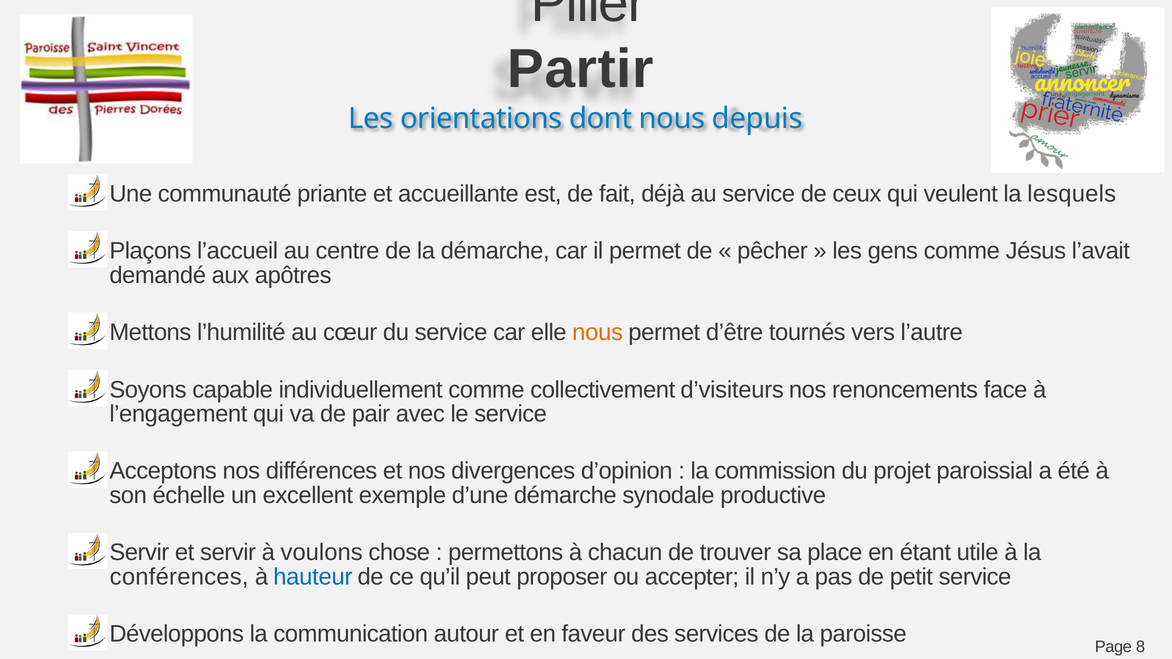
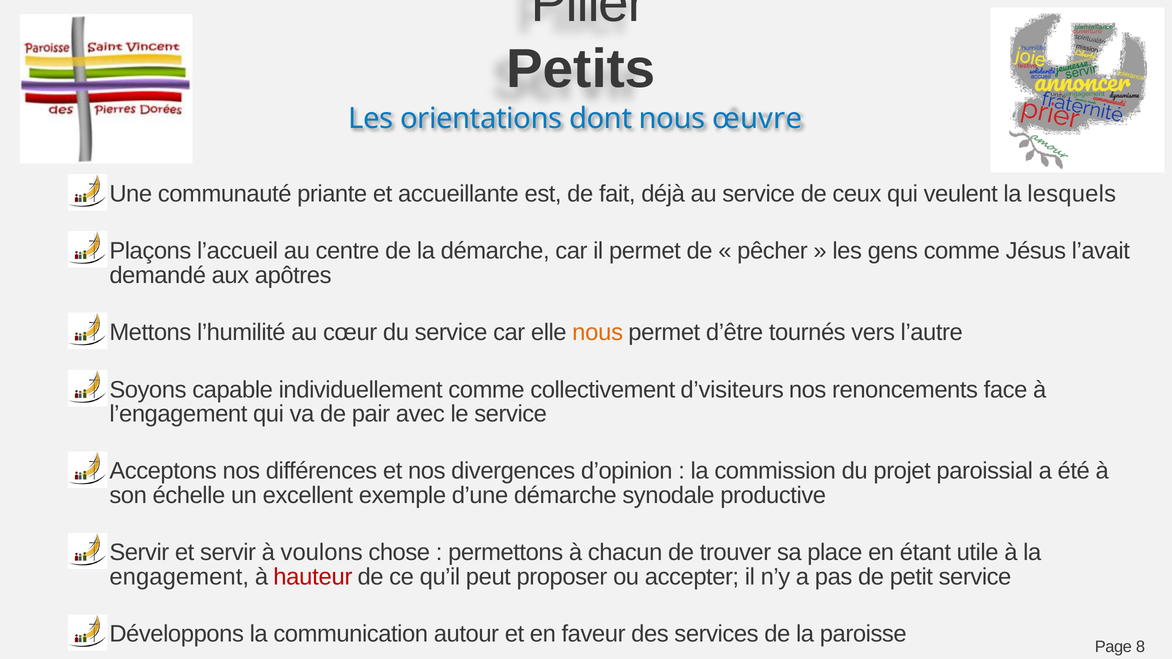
Partir: Partir -> Petits
depuis: depuis -> œuvre
conférences: conférences -> engagement
hauteur colour: blue -> red
